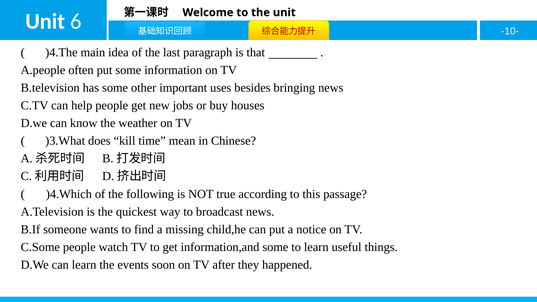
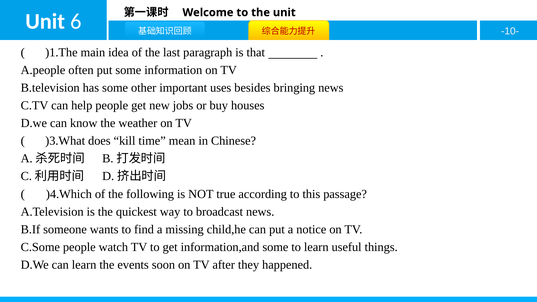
)4.The: )4.The -> )1.The
